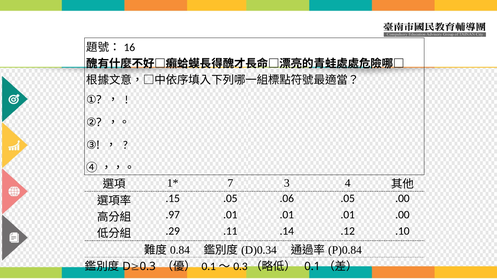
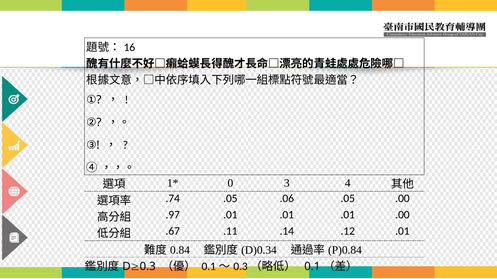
7: 7 -> 0
.15: .15 -> .74
.29: .29 -> .67
.12 .10: .10 -> .01
